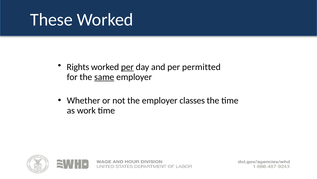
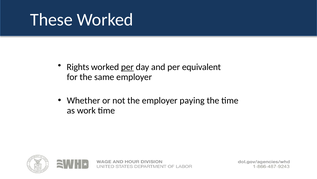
permitted: permitted -> equivalent
same underline: present -> none
classes: classes -> paying
